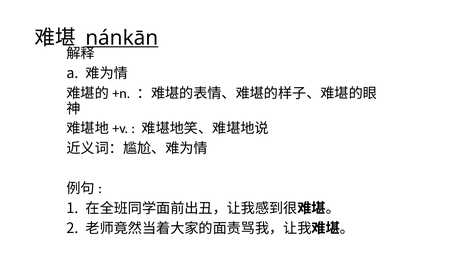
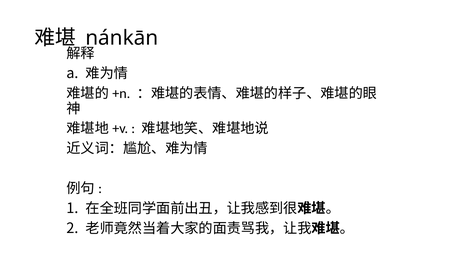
nánkān underline: present -> none
